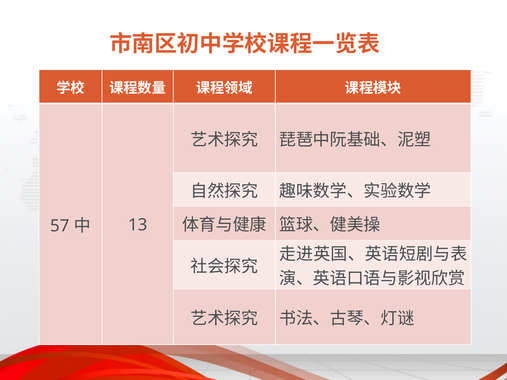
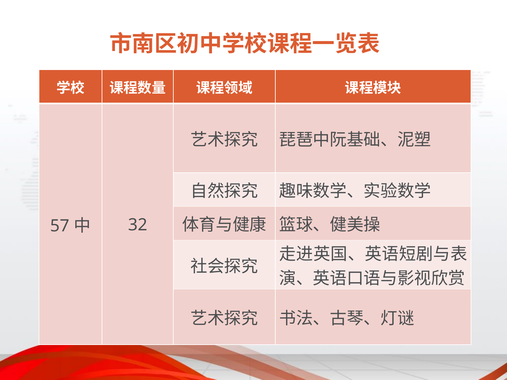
13: 13 -> 32
